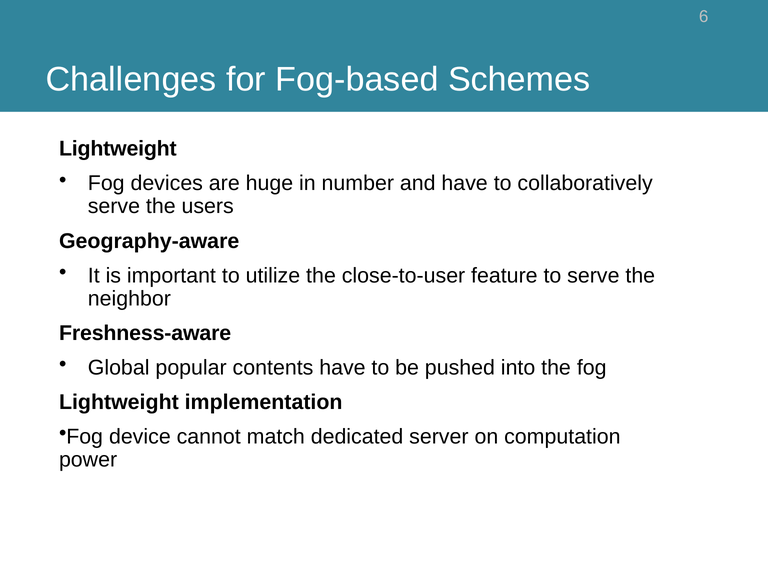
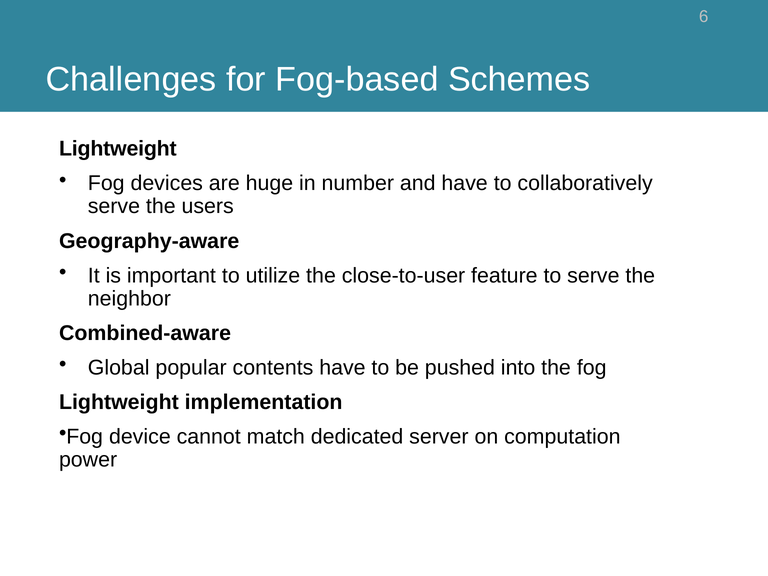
Freshness-aware: Freshness-aware -> Combined-aware
